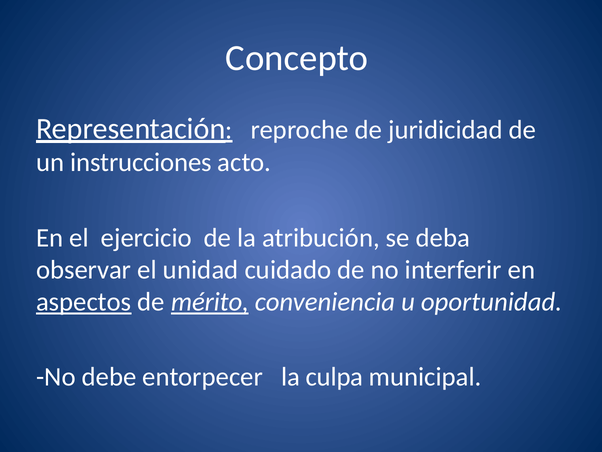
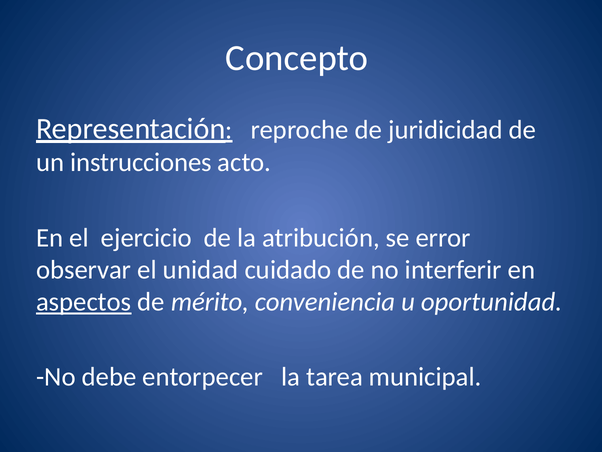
deba: deba -> error
mérito underline: present -> none
culpa: culpa -> tarea
